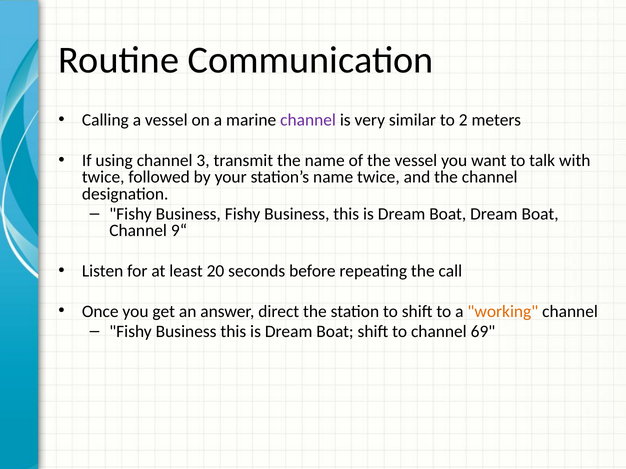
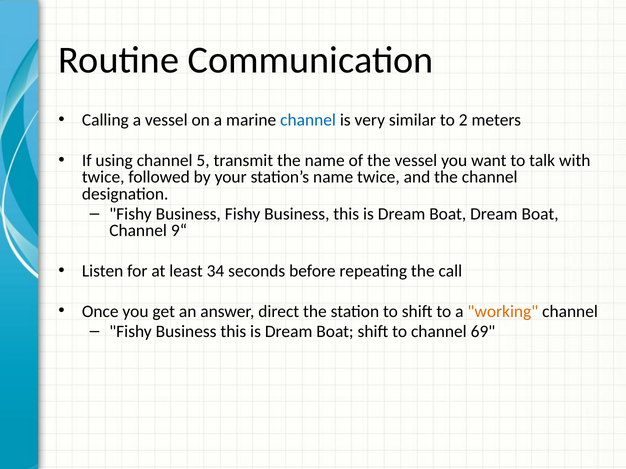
channel at (308, 120) colour: purple -> blue
3: 3 -> 5
20: 20 -> 34
